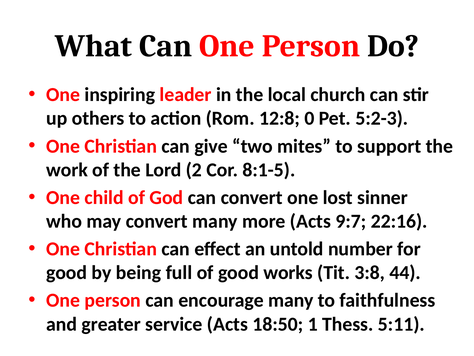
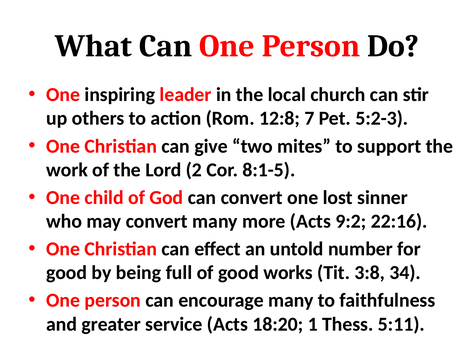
0: 0 -> 7
9:7: 9:7 -> 9:2
44: 44 -> 34
18:50: 18:50 -> 18:20
